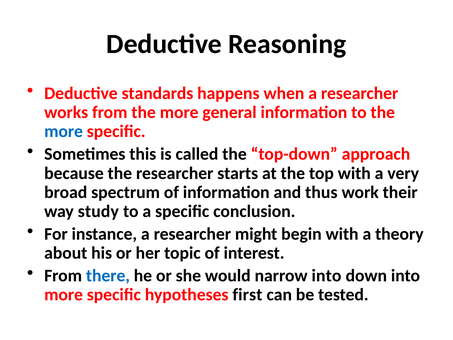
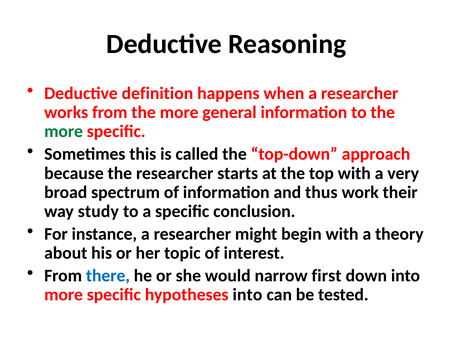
standards: standards -> definition
more at (64, 131) colour: blue -> green
narrow into: into -> first
hypotheses first: first -> into
